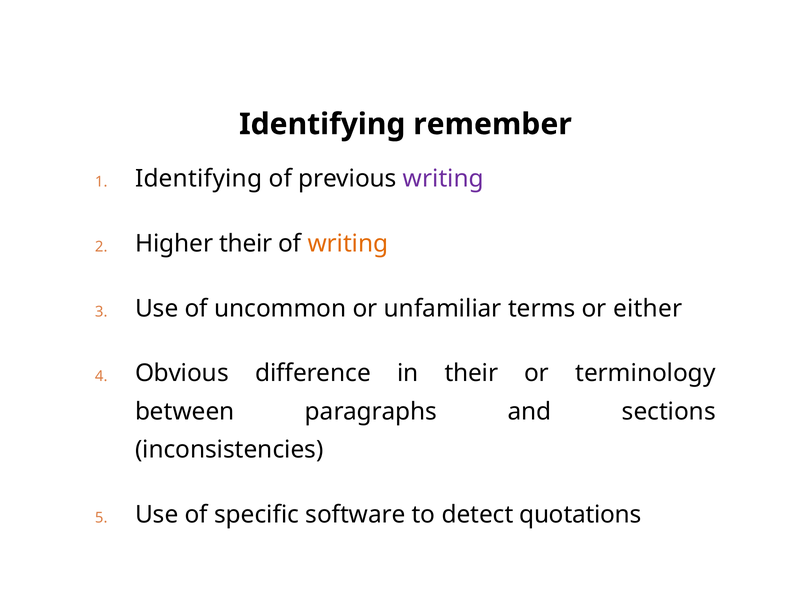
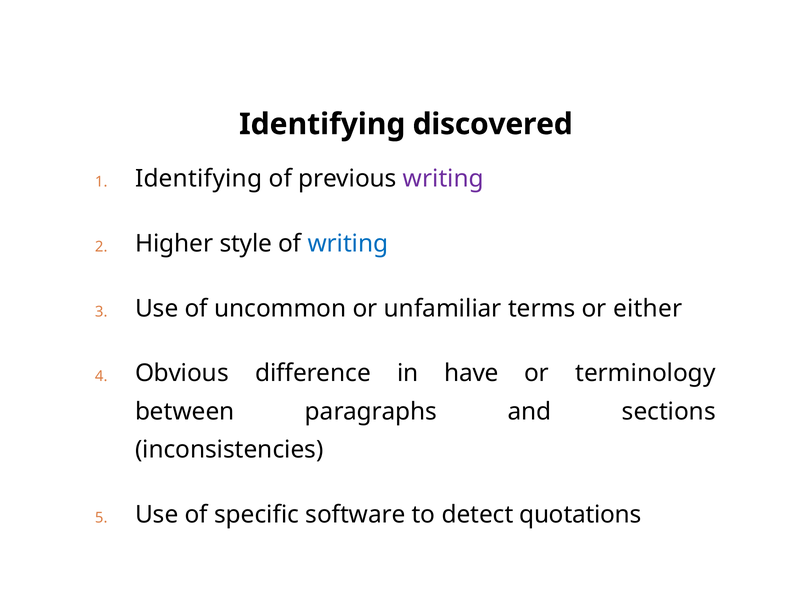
remember: remember -> discovered
Higher their: their -> style
writing at (348, 243) colour: orange -> blue
in their: their -> have
